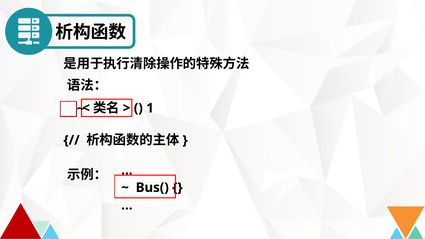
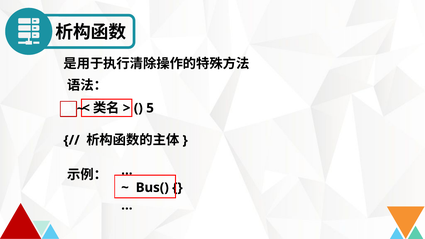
1: 1 -> 5
